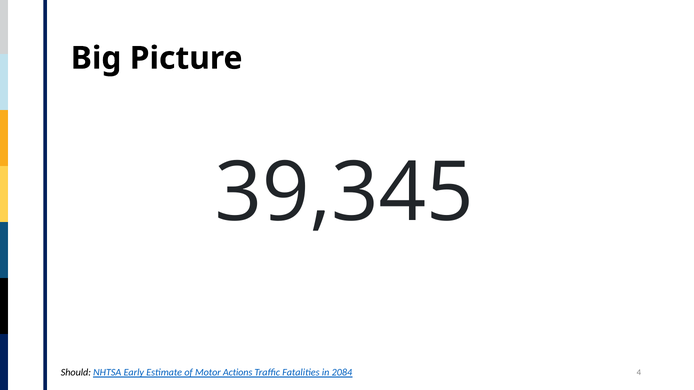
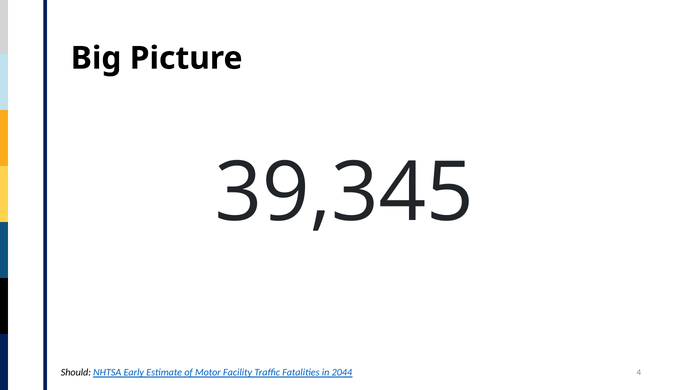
Actions: Actions -> Facility
2084: 2084 -> 2044
